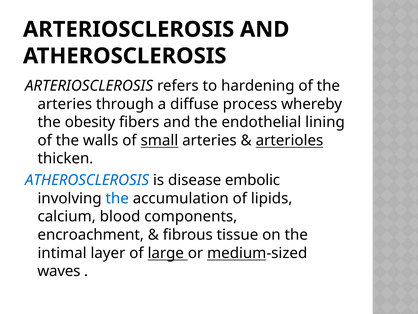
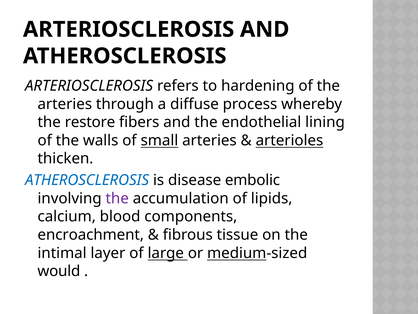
obesity: obesity -> restore
the at (117, 198) colour: blue -> purple
waves: waves -> would
